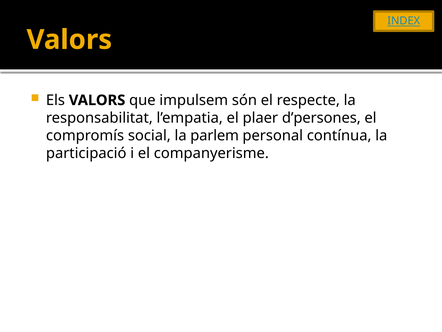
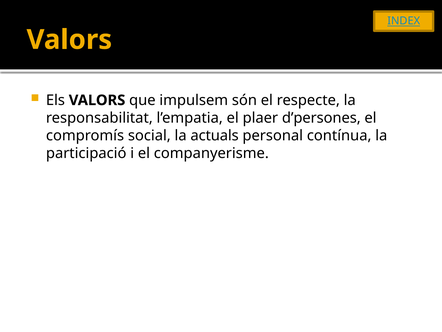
parlem: parlem -> actuals
